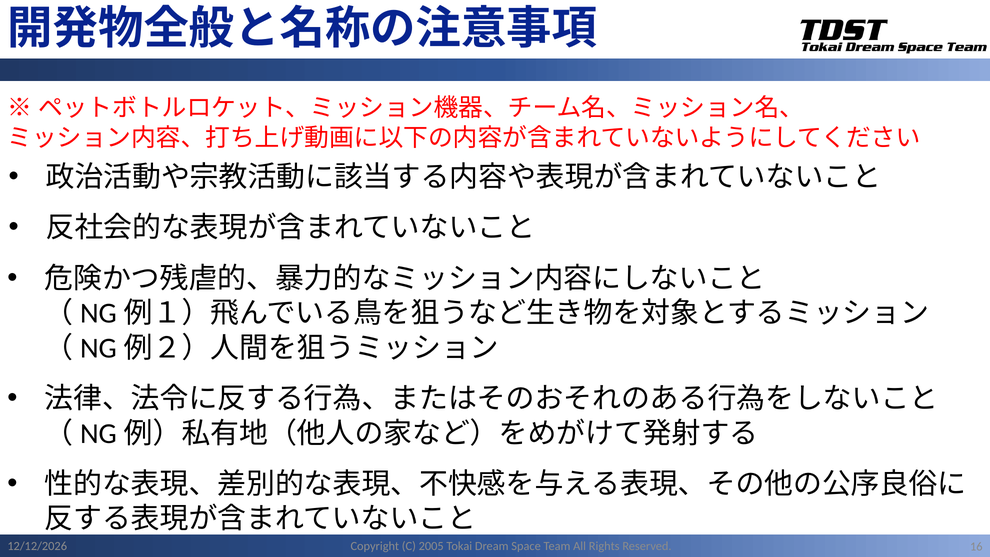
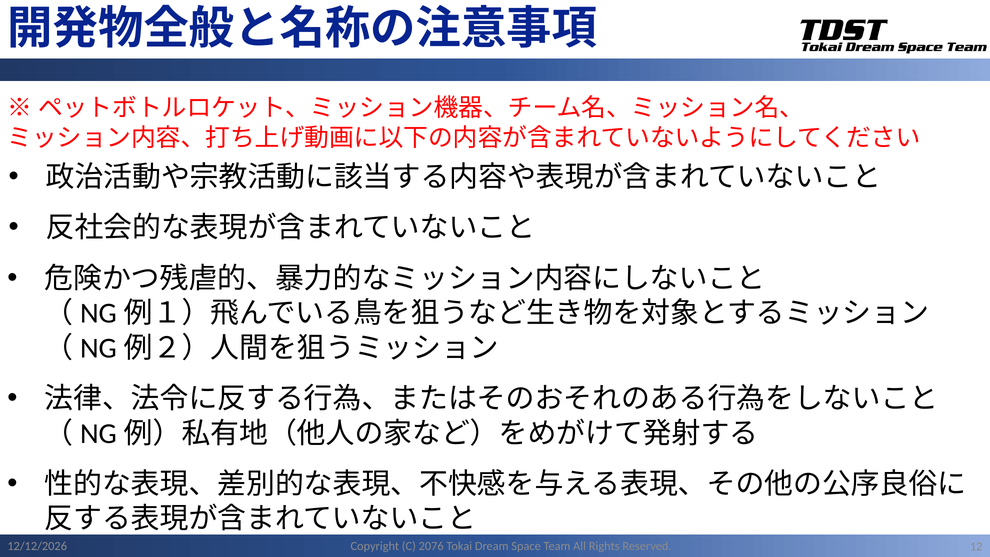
2005: 2005 -> 2076
16: 16 -> 12
